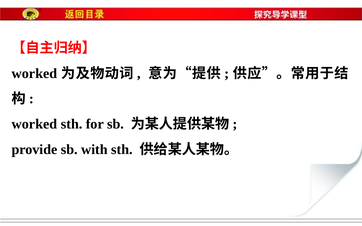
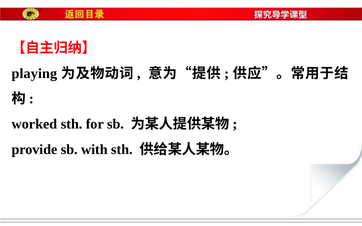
worked at (34, 73): worked -> playing
